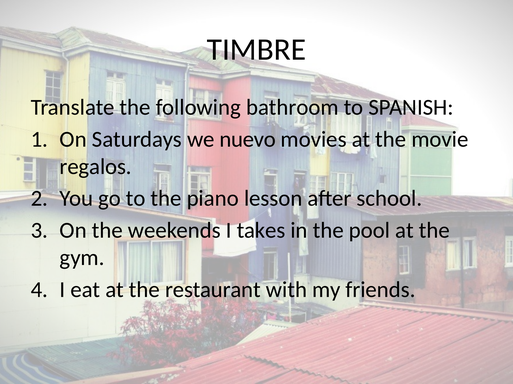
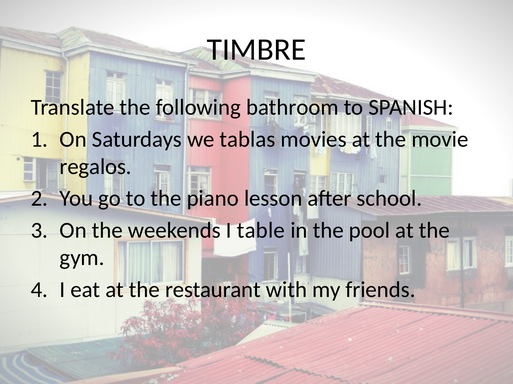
nuevo: nuevo -> tablas
takes: takes -> table
